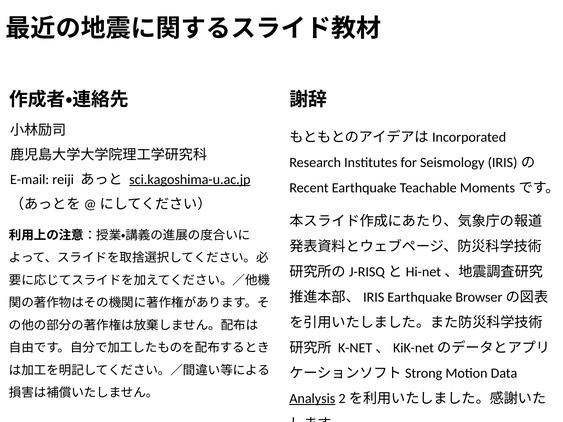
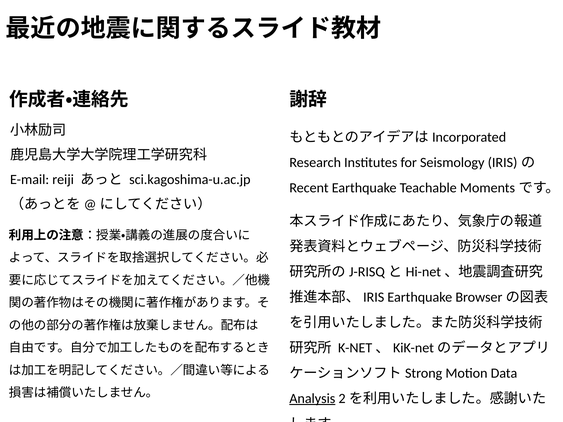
sci.kagoshima-u.ac.jp underline: present -> none
